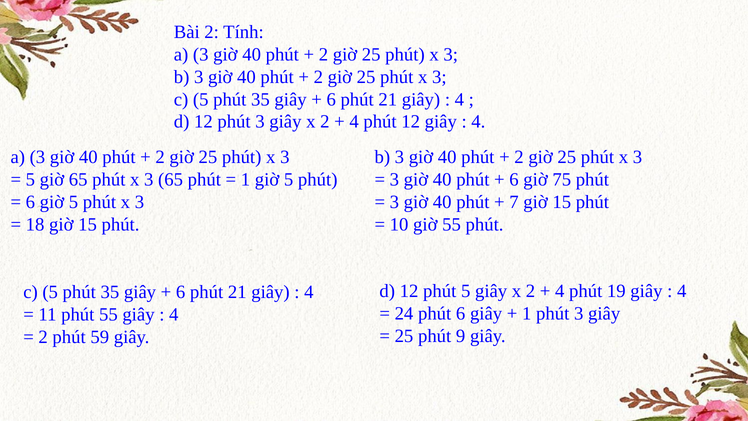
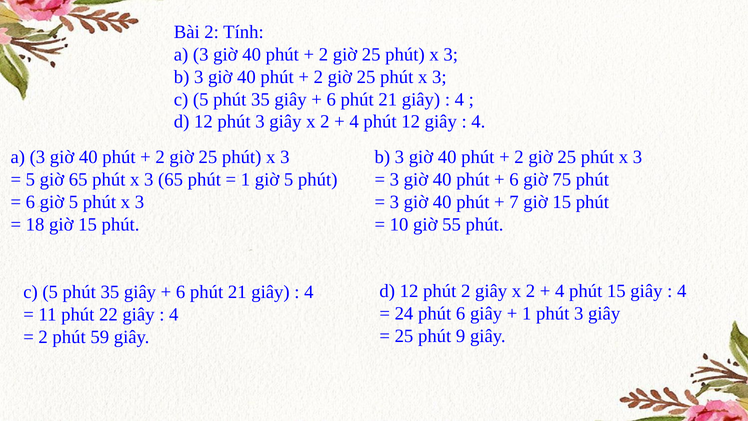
phút 5: 5 -> 2
phút 19: 19 -> 15
phút 55: 55 -> 22
